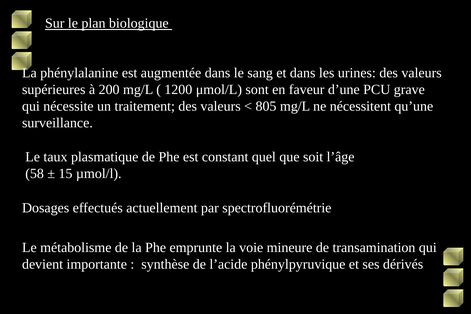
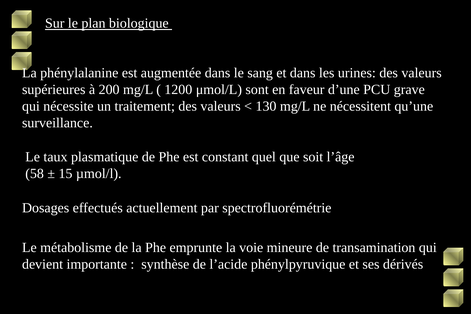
805: 805 -> 130
